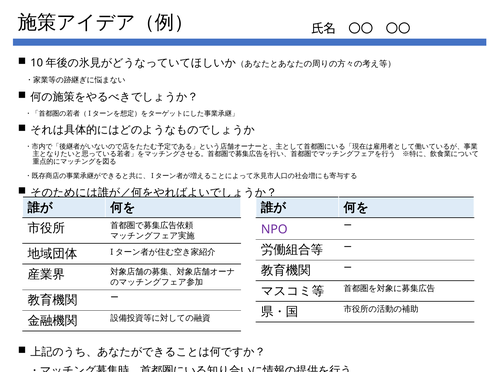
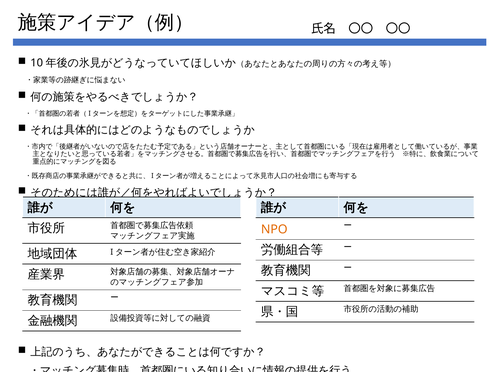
NPO colour: purple -> orange
